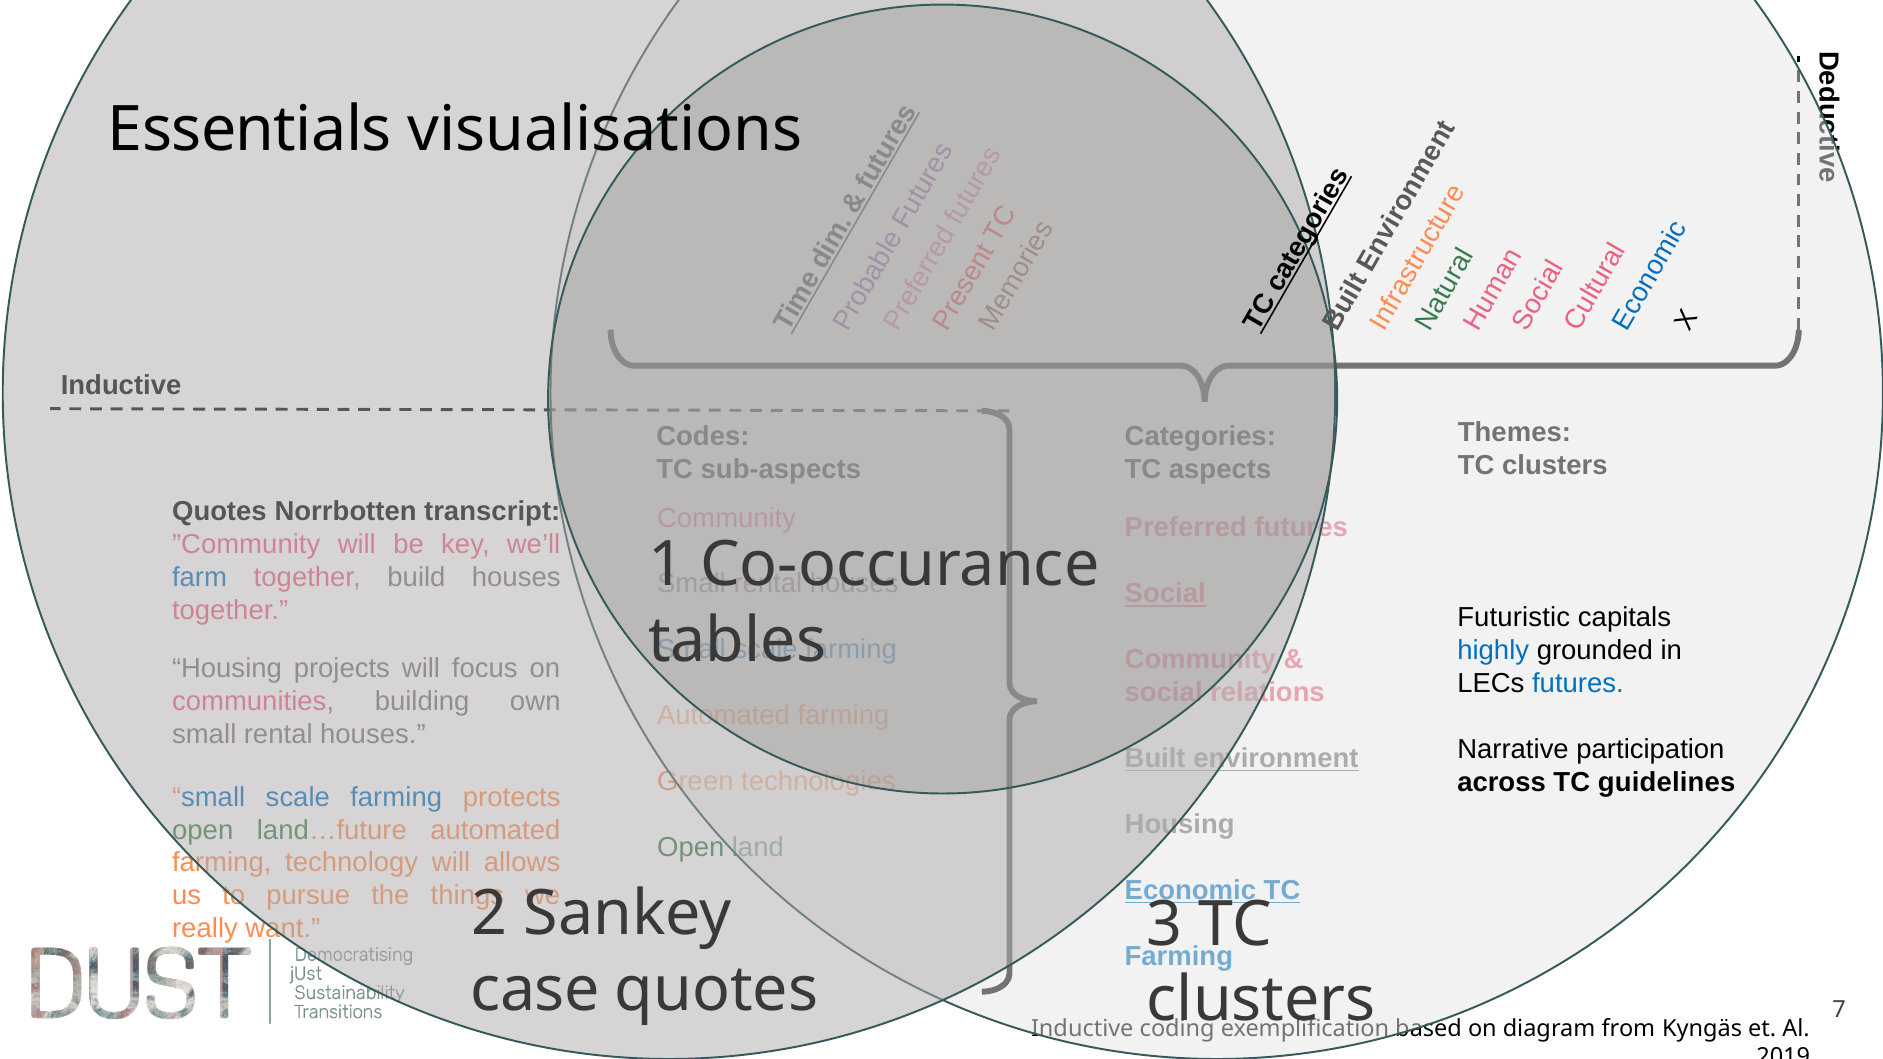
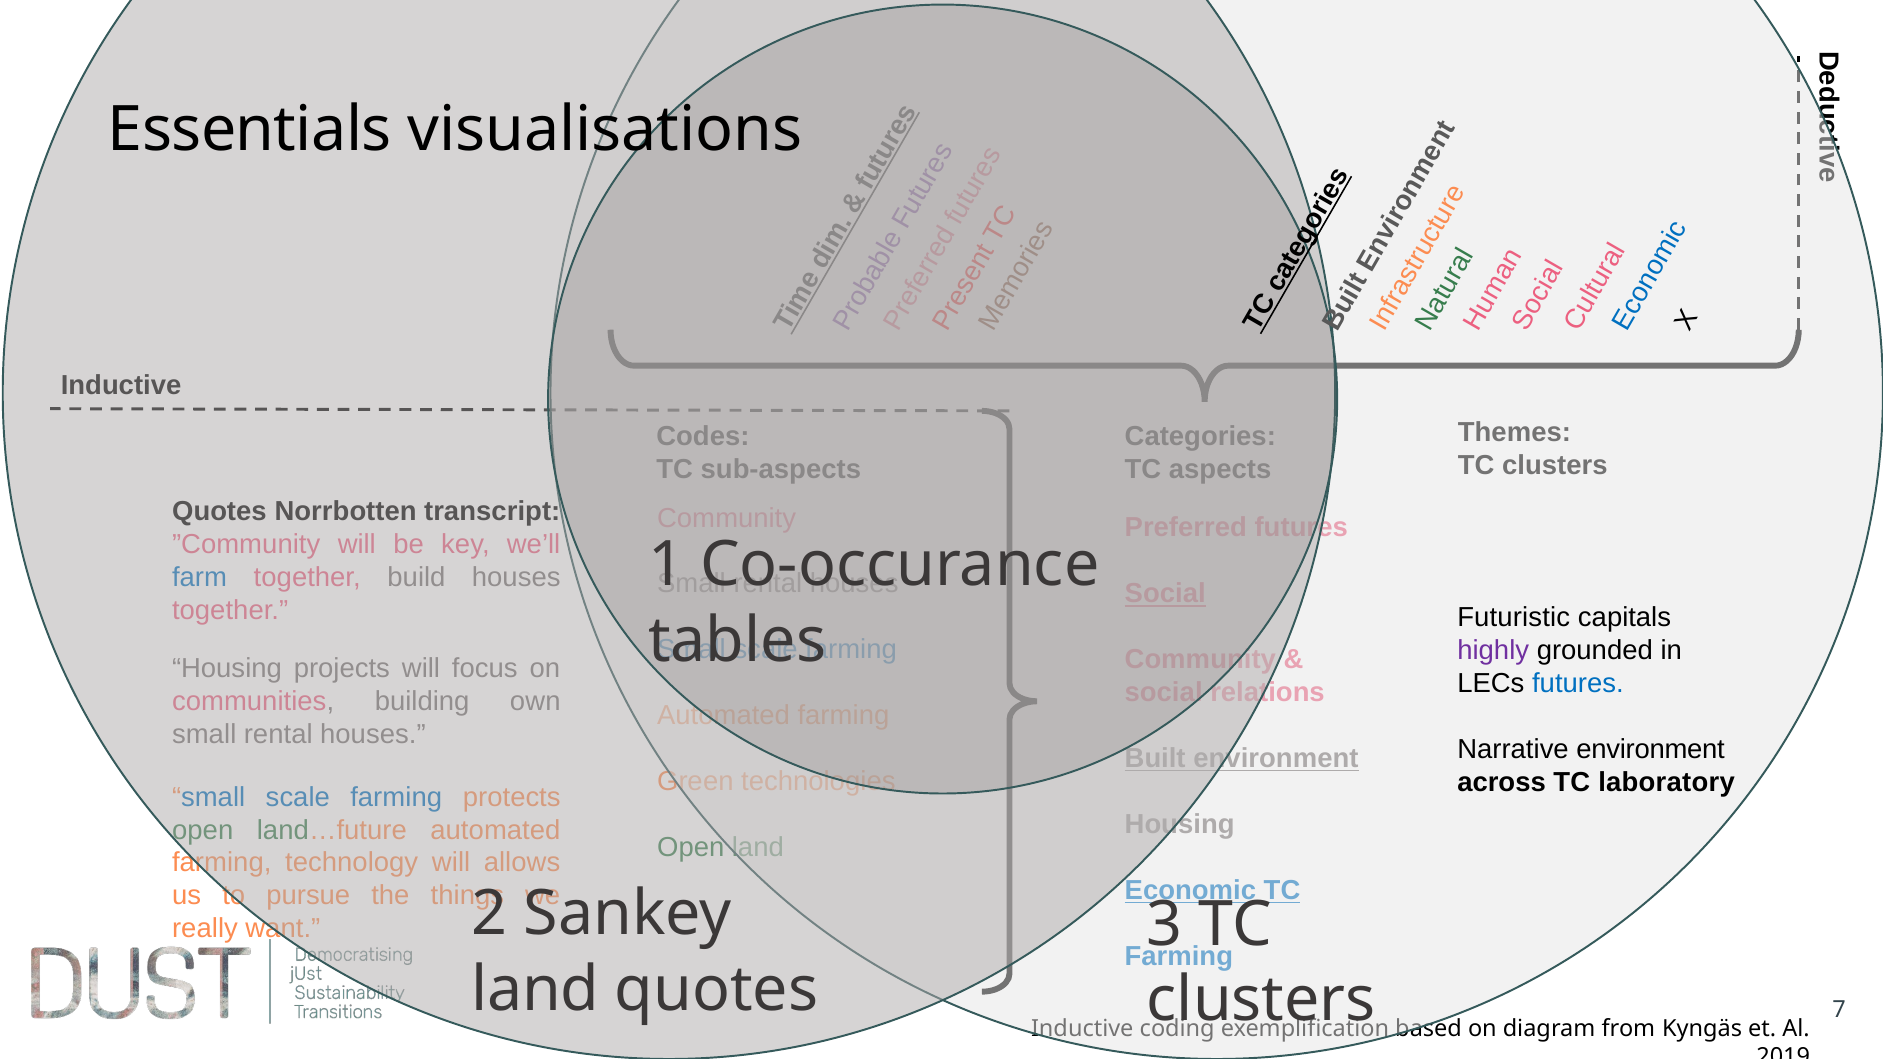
highly colour: blue -> purple
Narrative participation: participation -> environment
guidelines: guidelines -> laboratory
case at (535, 990): case -> land
